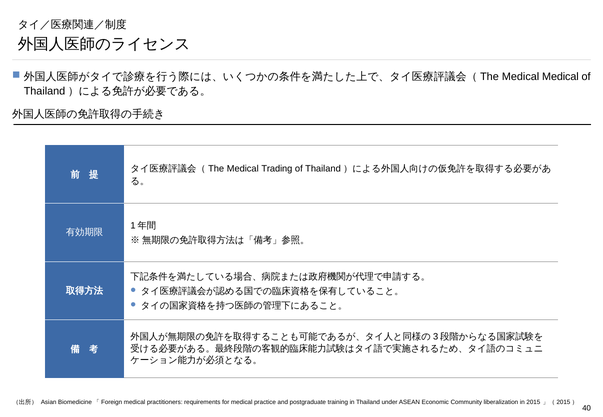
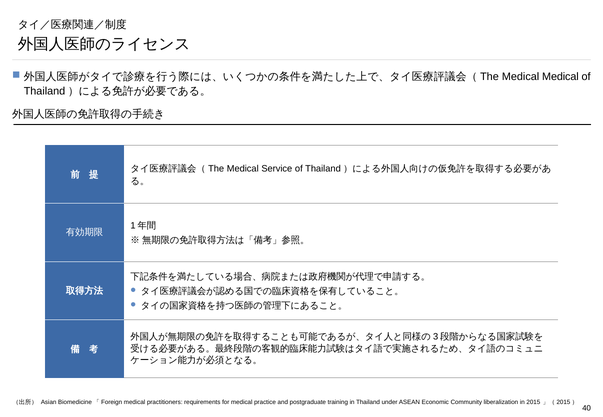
Trading: Trading -> Service
